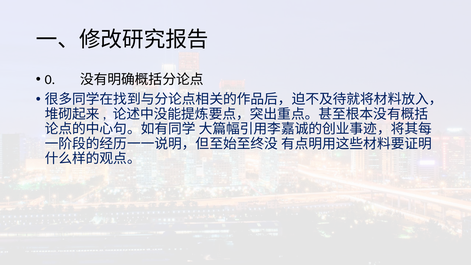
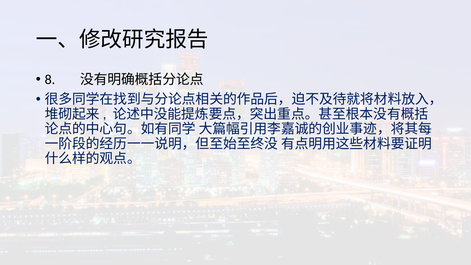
0: 0 -> 8
